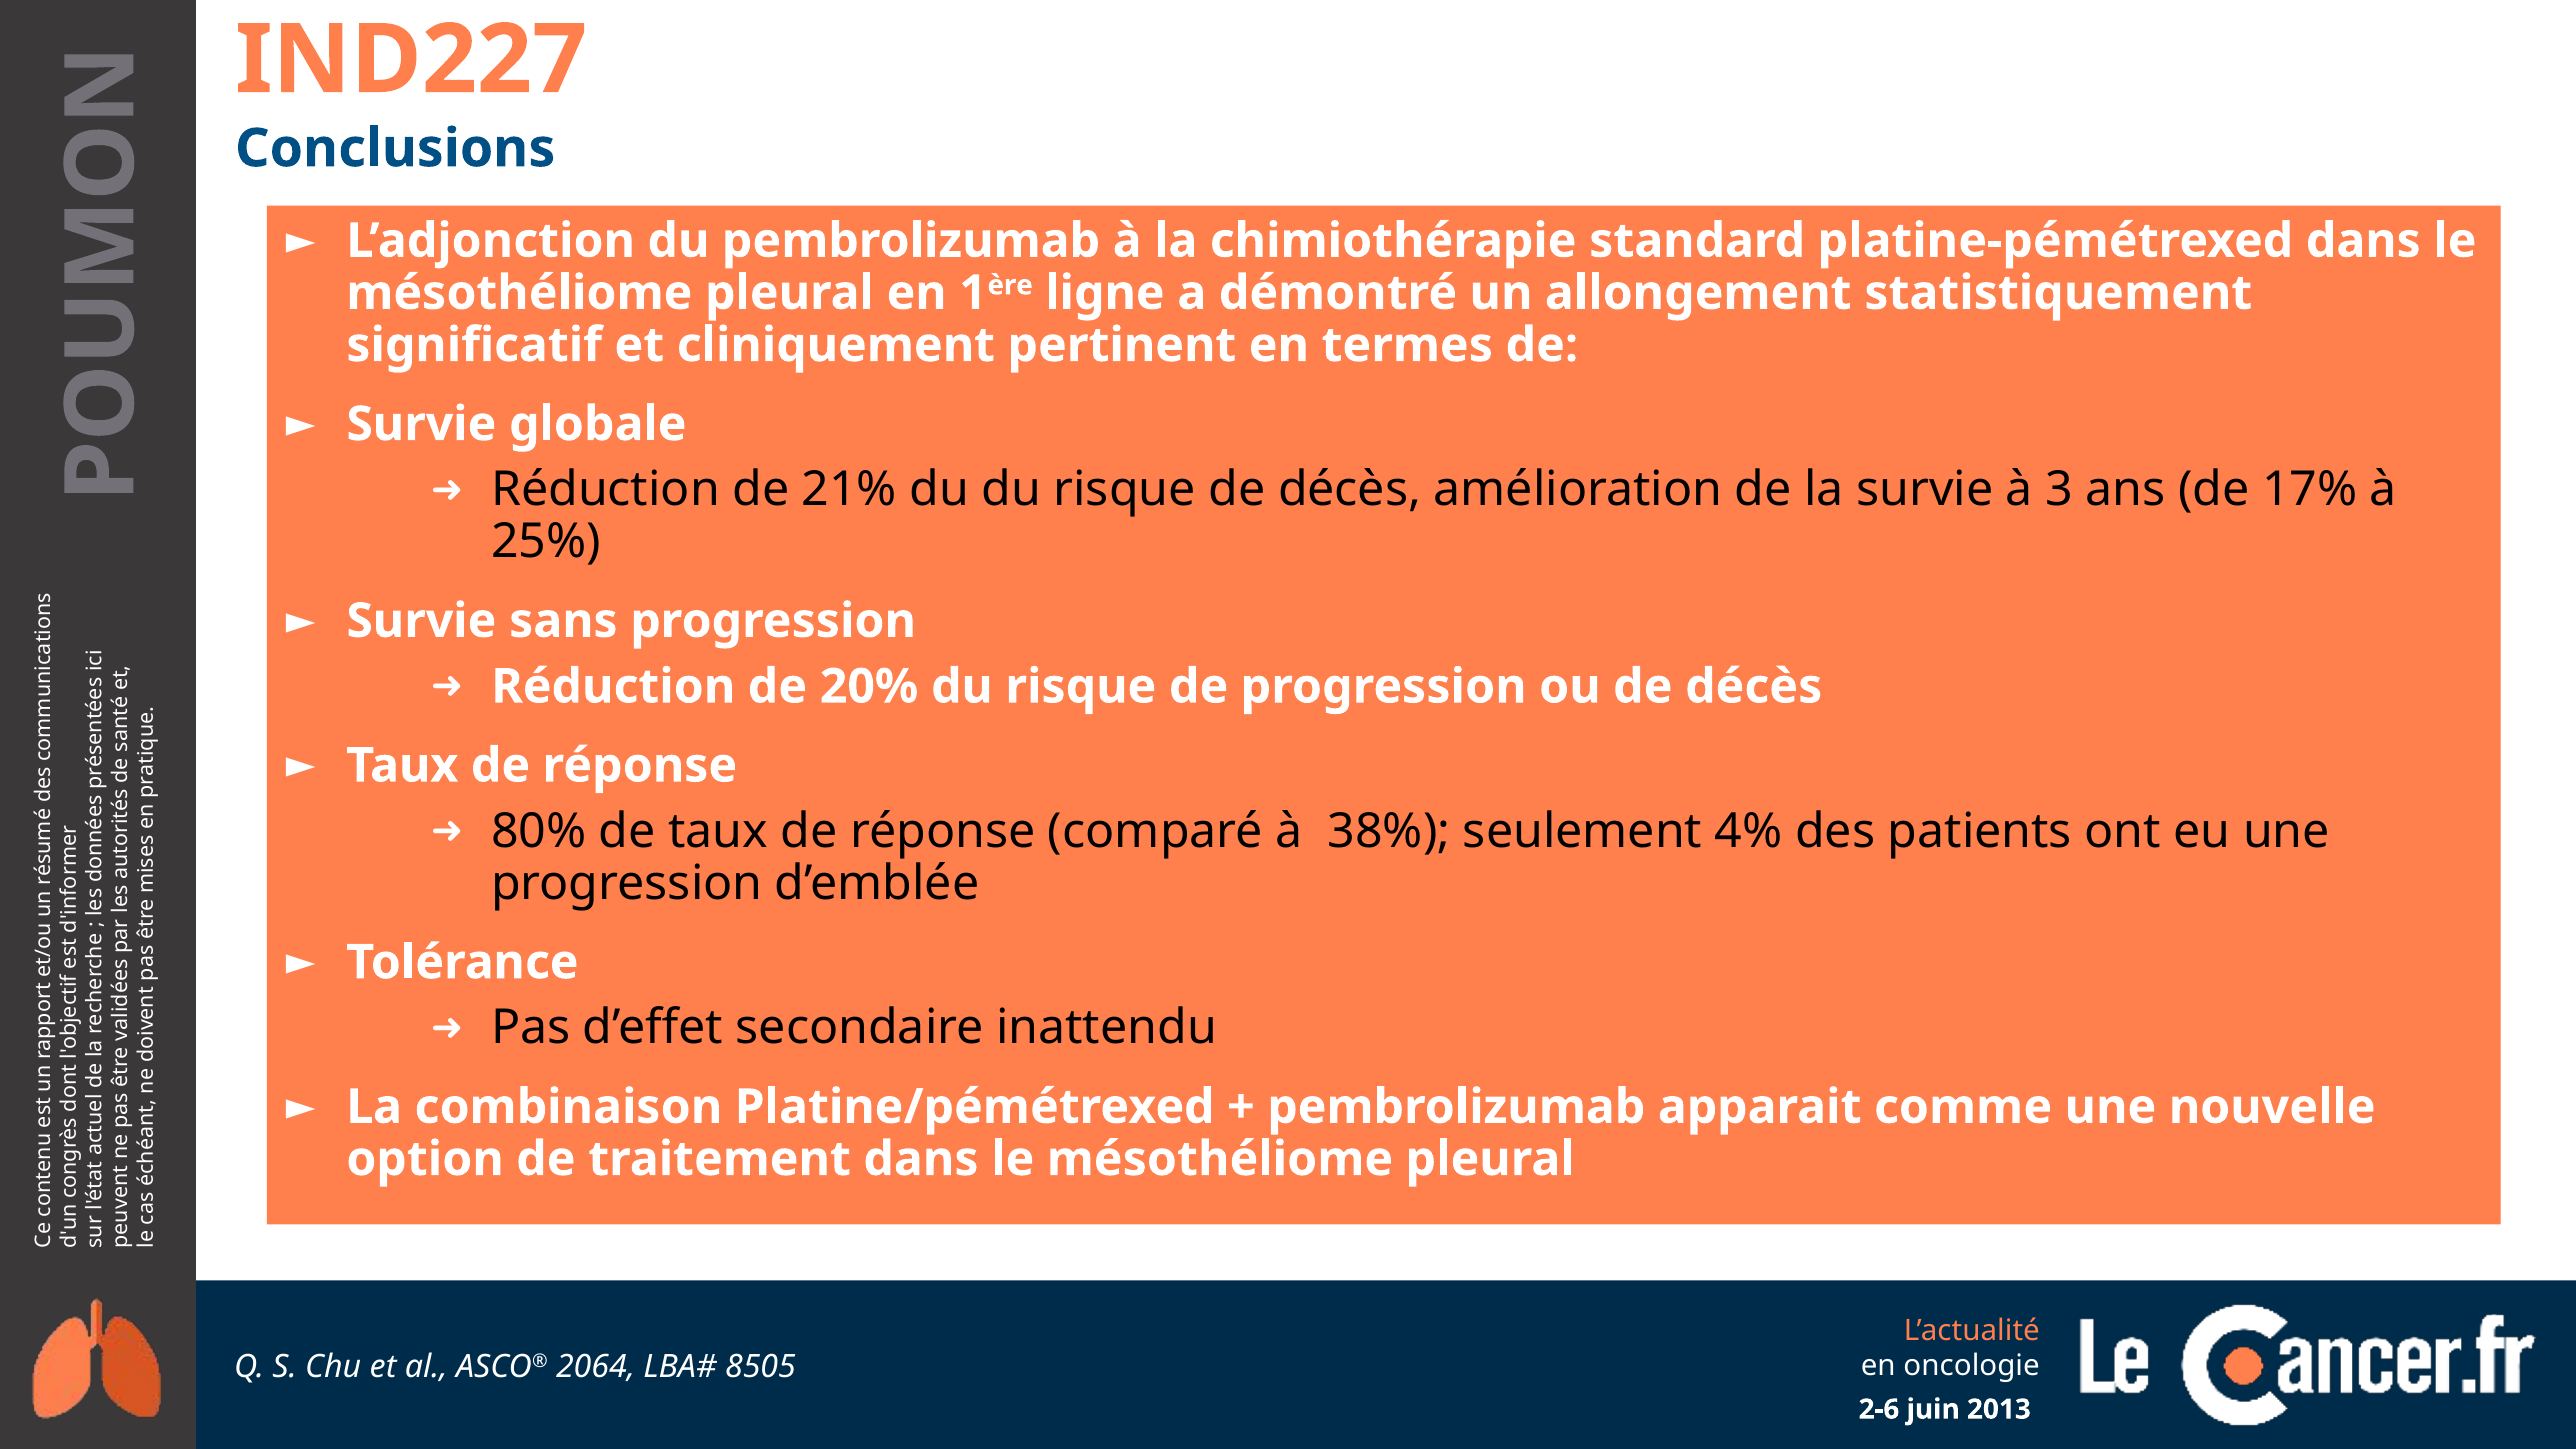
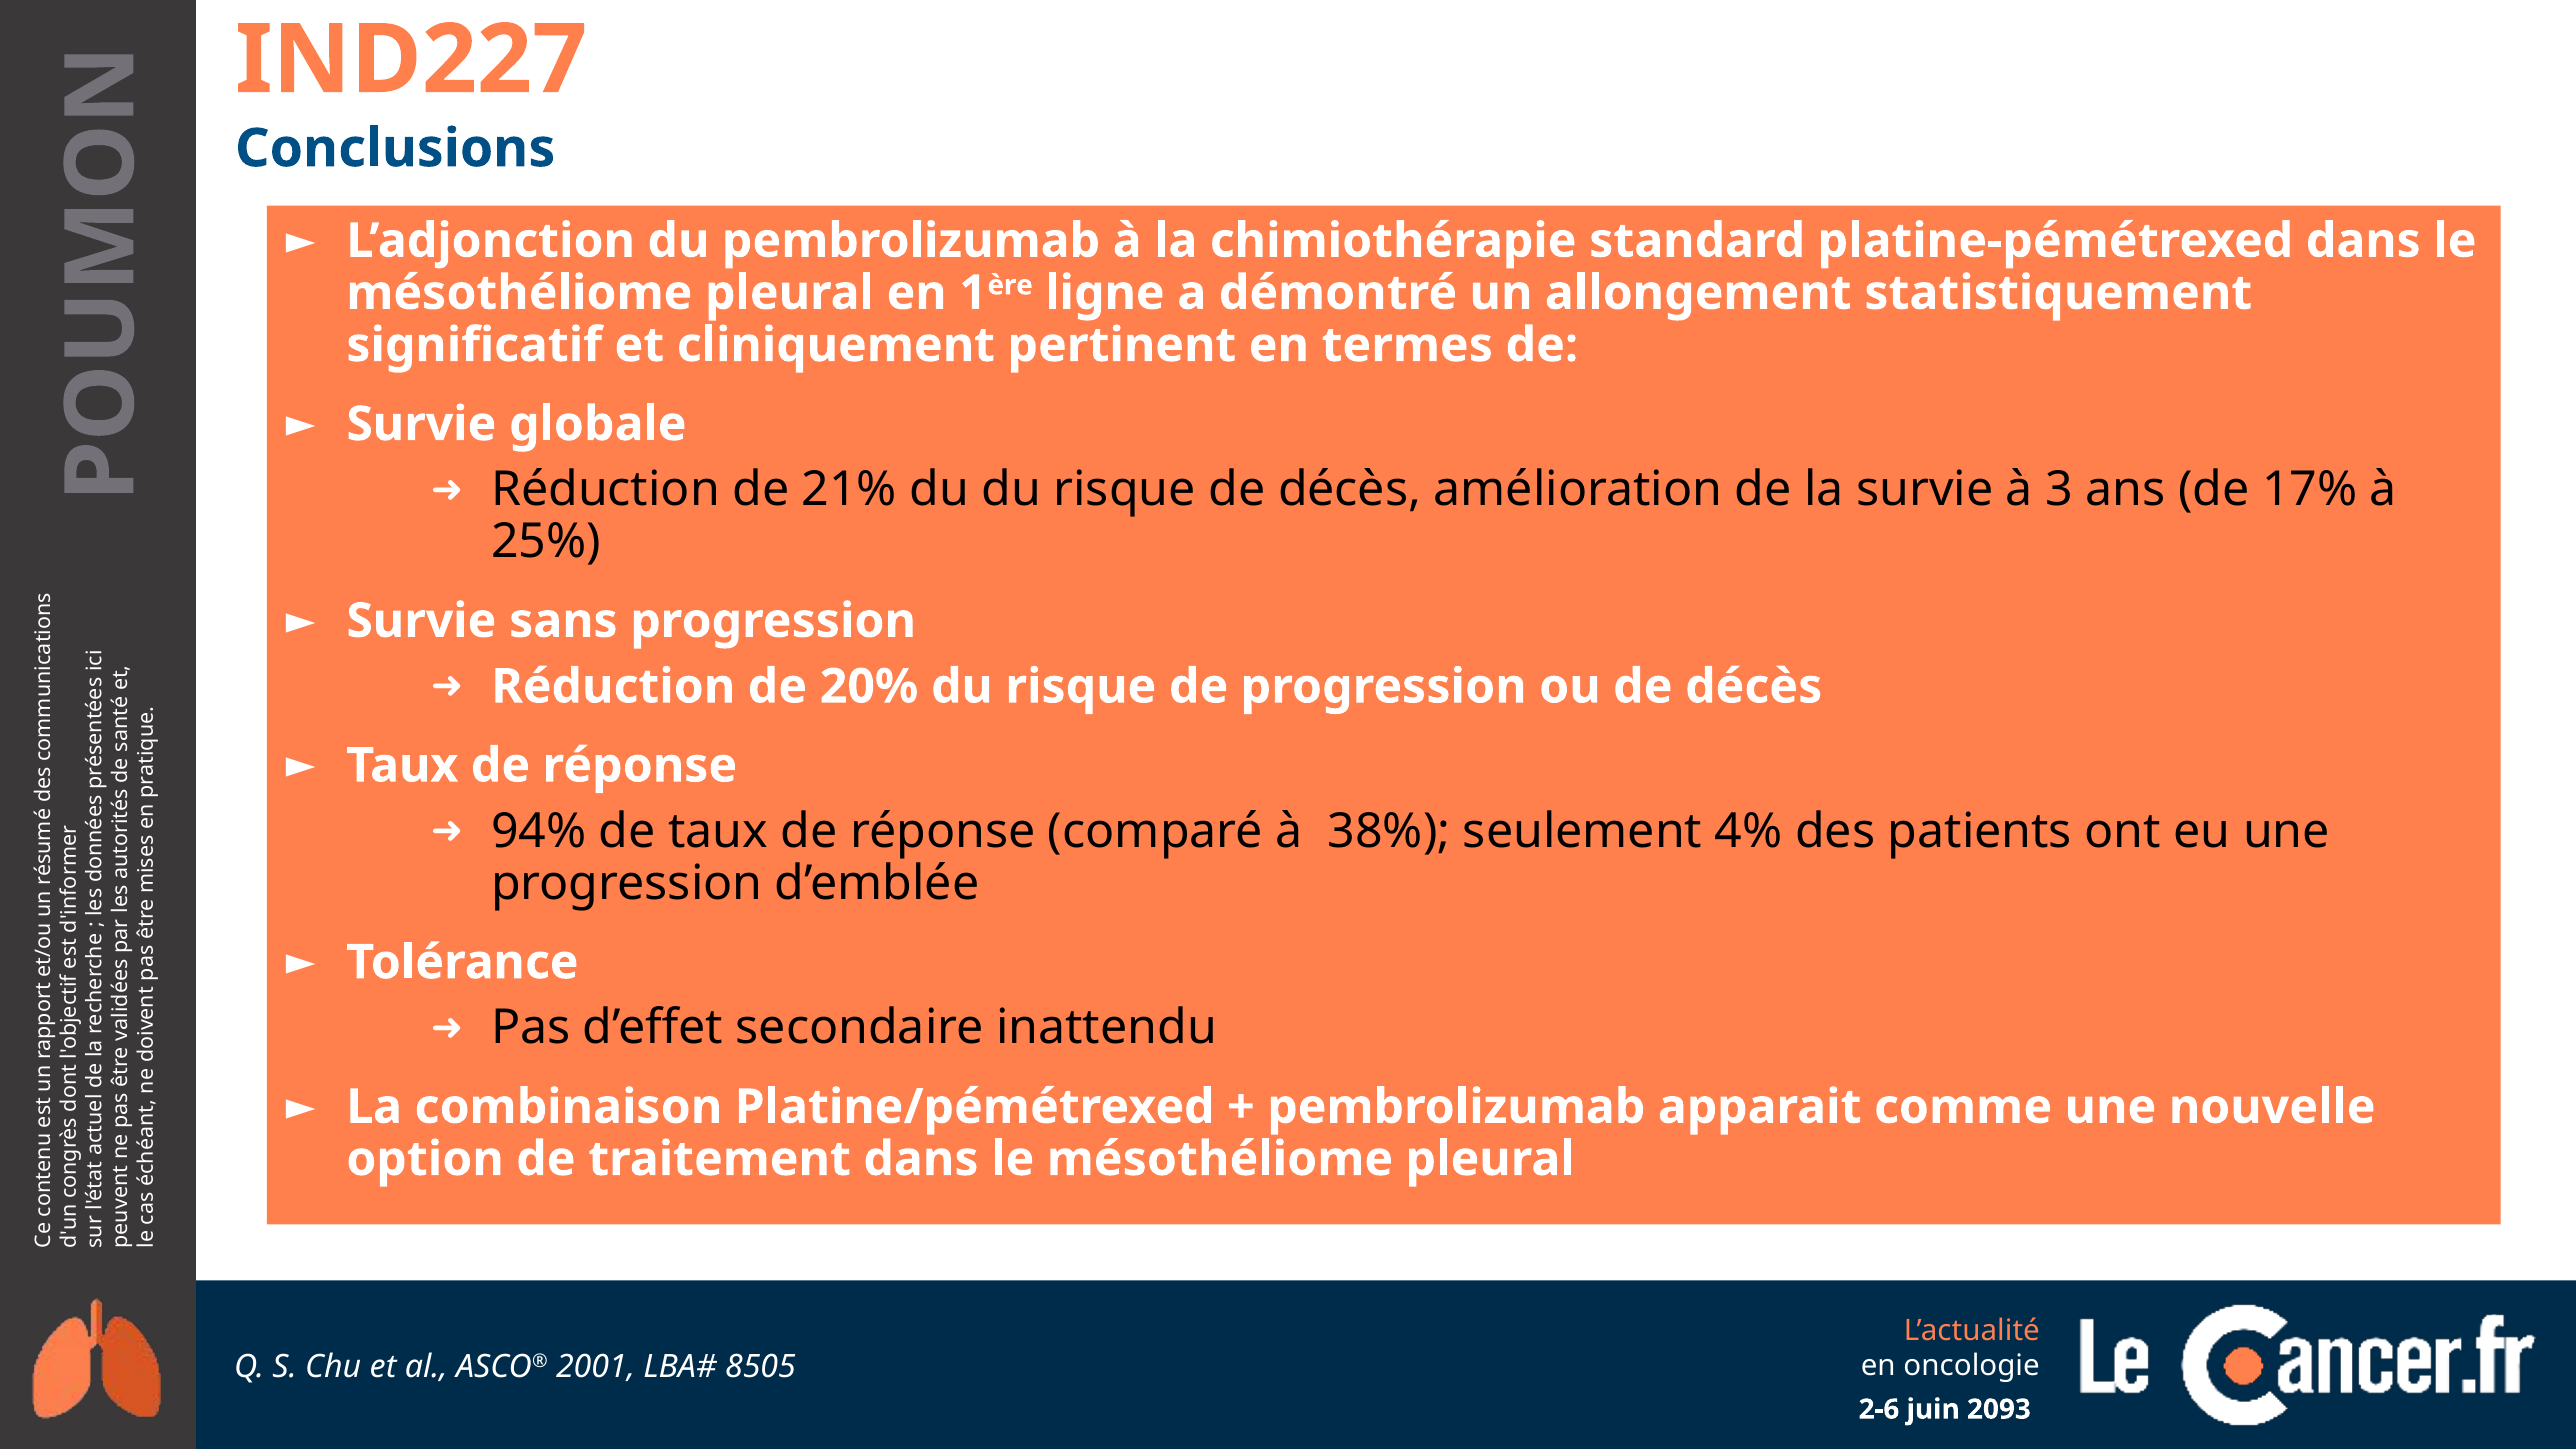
80%: 80% -> 94%
2064: 2064 -> 2001
2013: 2013 -> 2093
